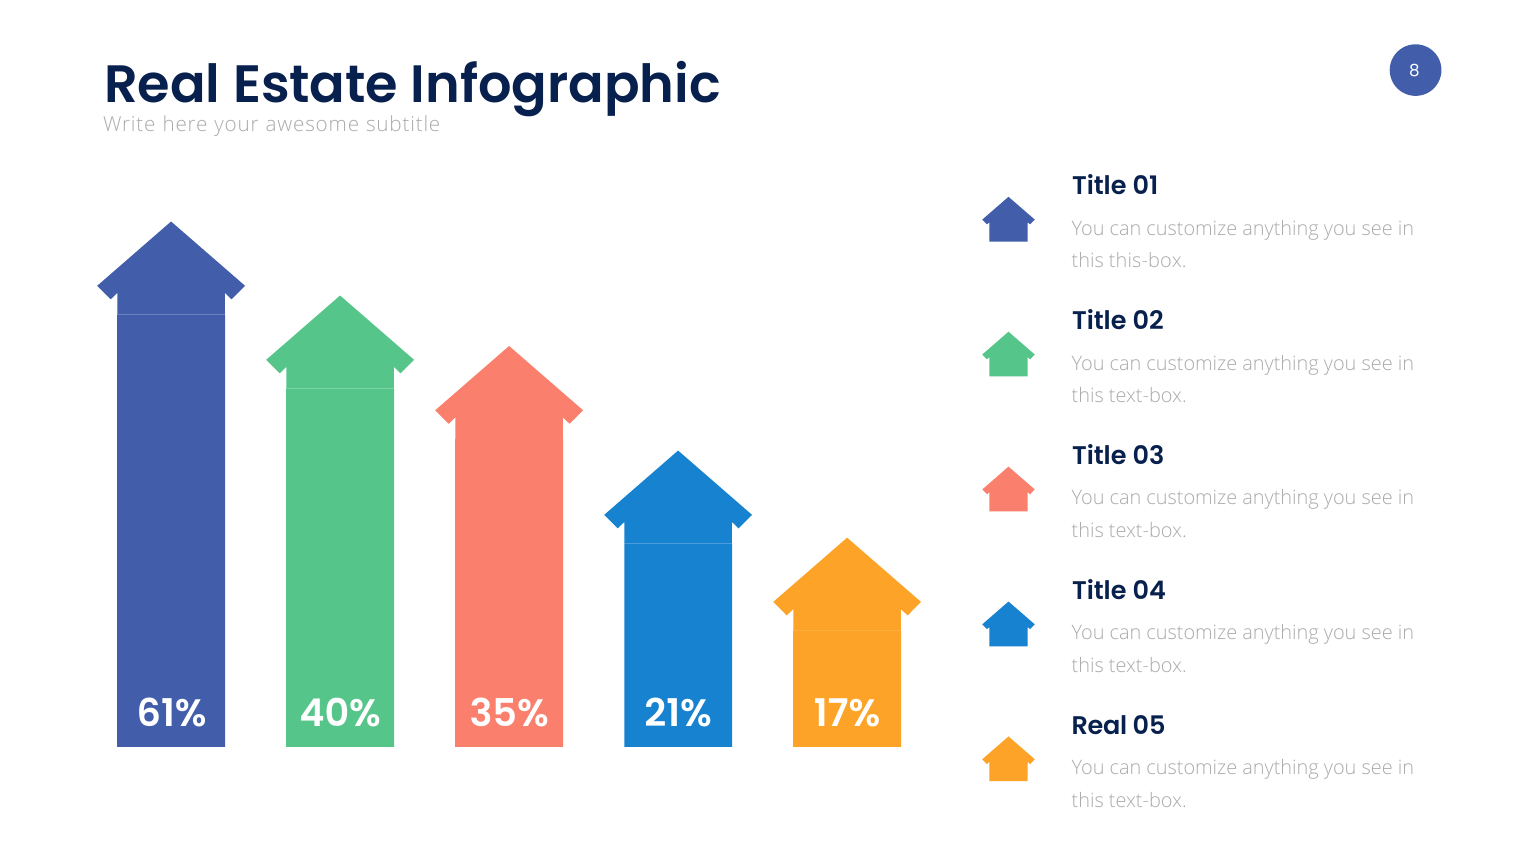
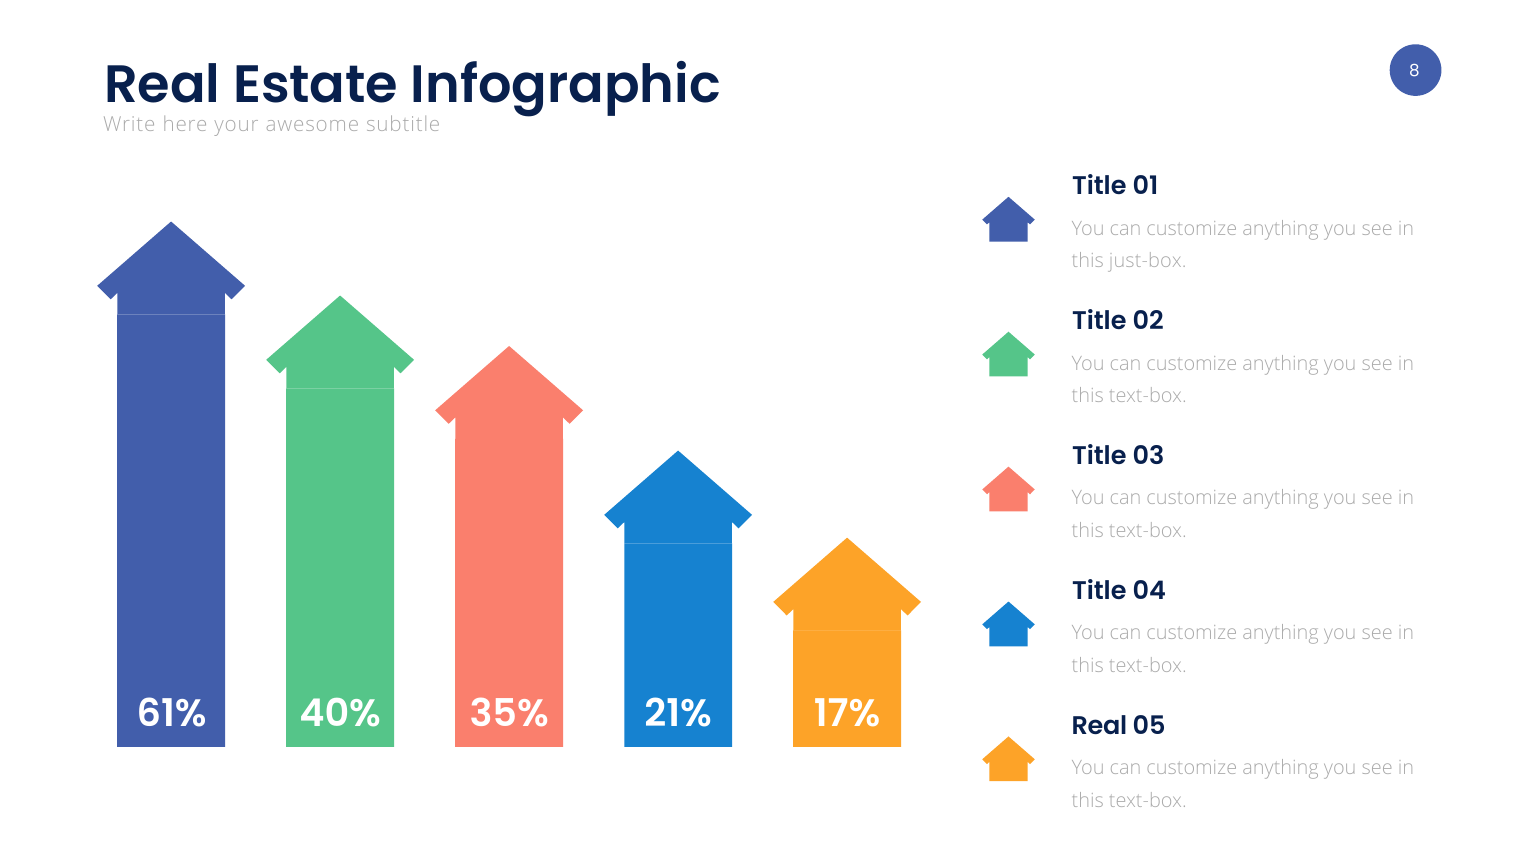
this-box: this-box -> just-box
